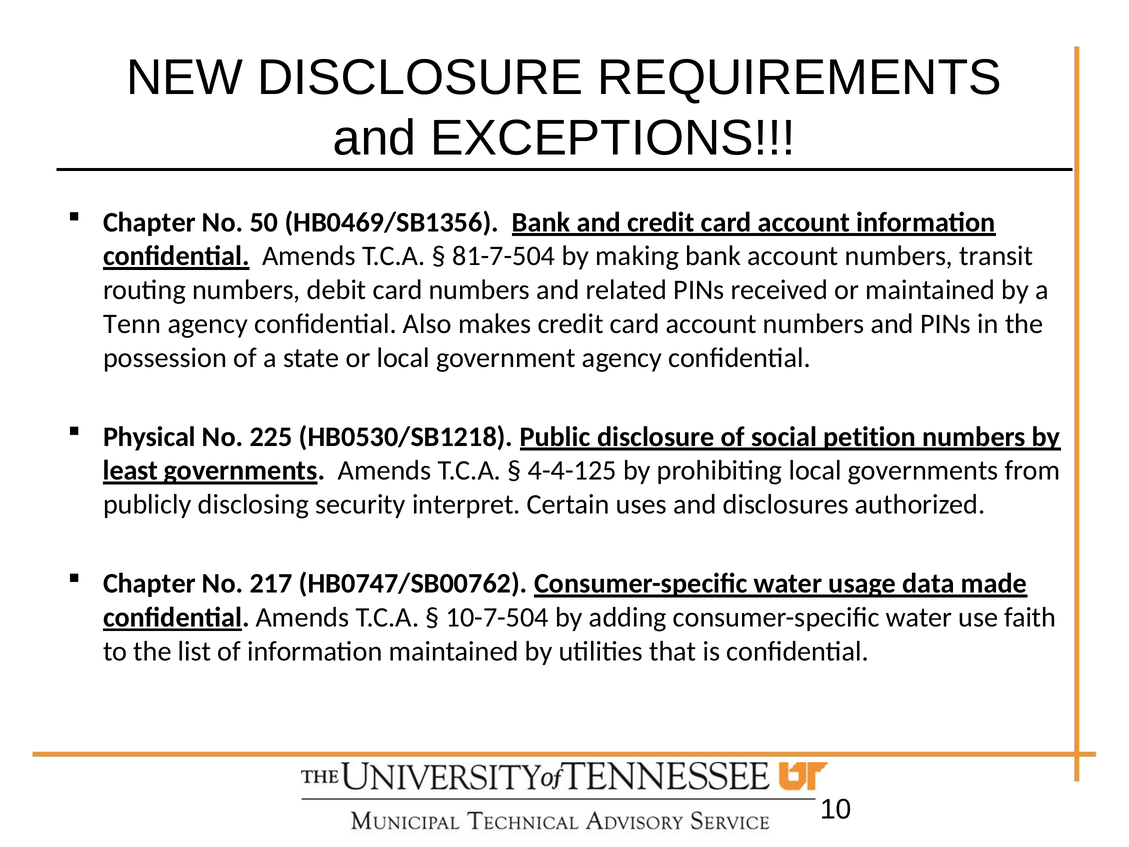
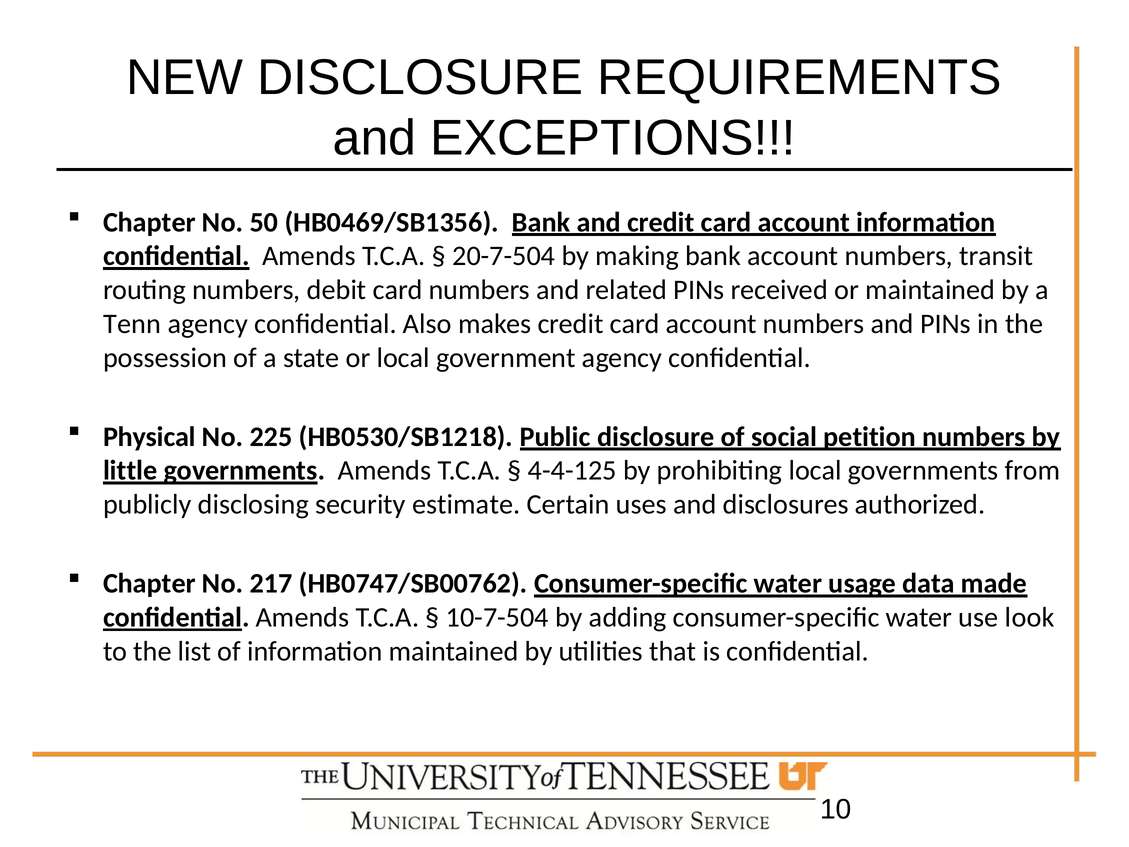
81-7-504: 81-7-504 -> 20-7-504
least: least -> little
interpret: interpret -> estimate
faith: faith -> look
